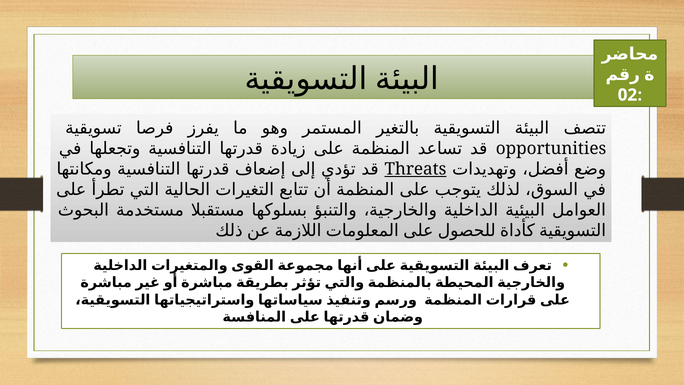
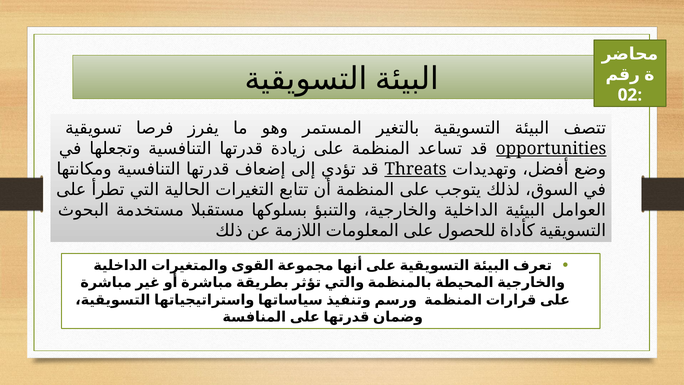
opportunities underline: none -> present
